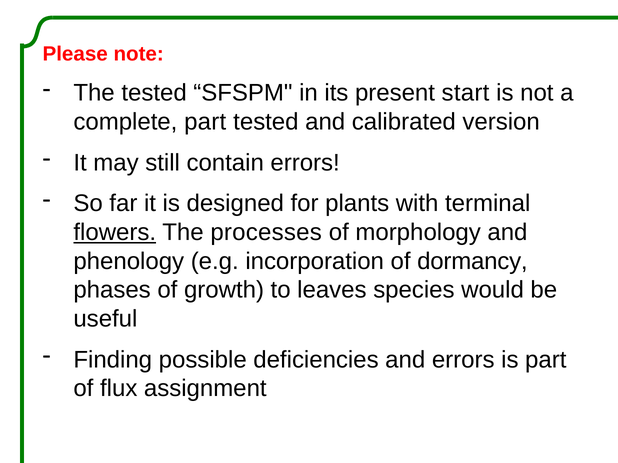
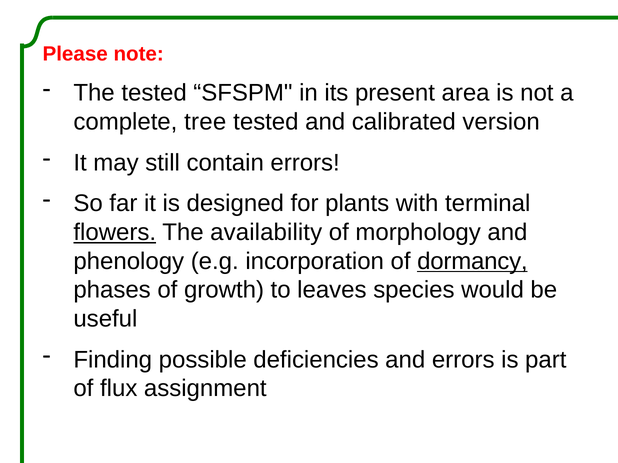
start: start -> area
complete part: part -> tree
processes: processes -> availability
dormancy underline: none -> present
